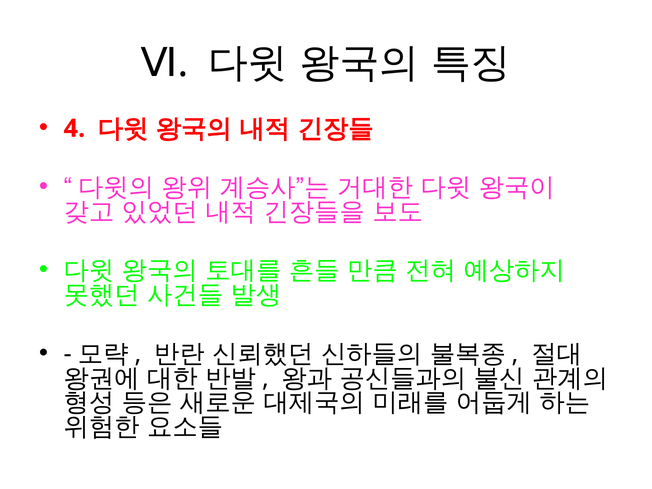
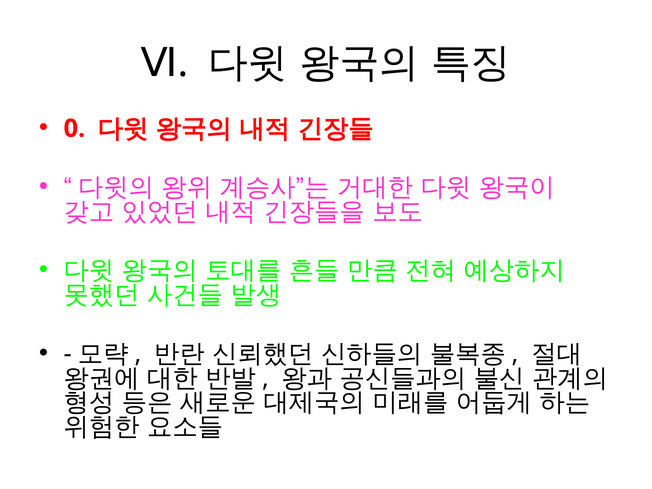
4: 4 -> 0
